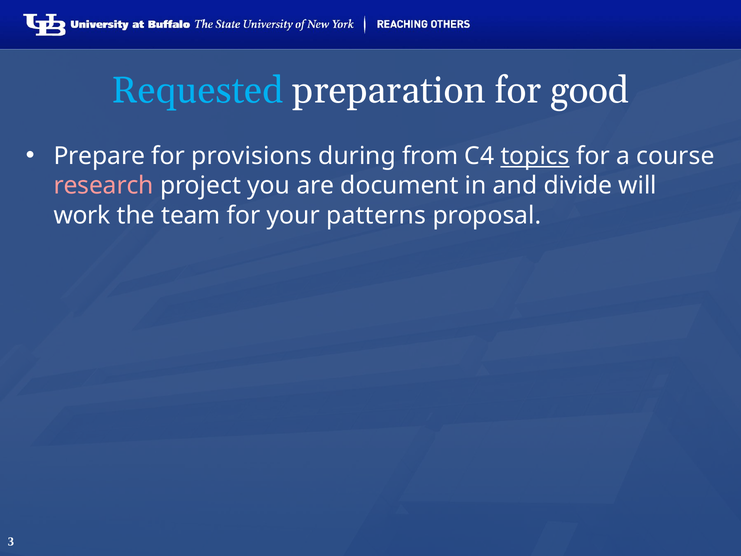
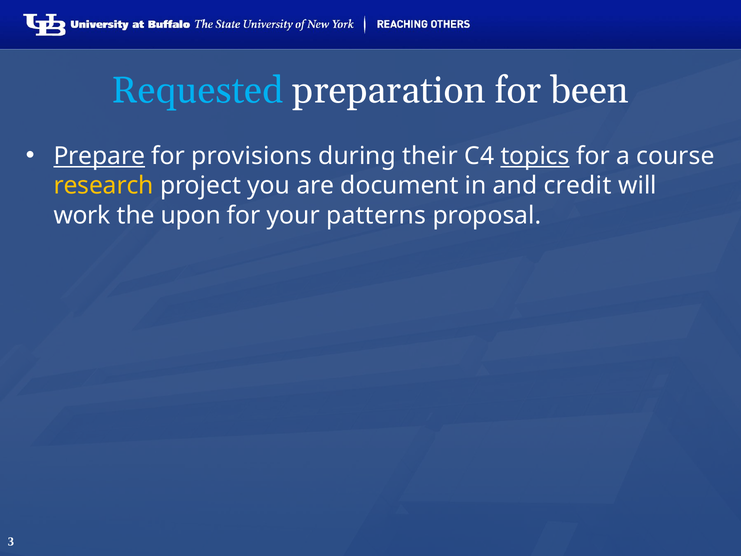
good: good -> been
Prepare underline: none -> present
from: from -> their
research colour: pink -> yellow
divide: divide -> credit
team: team -> upon
